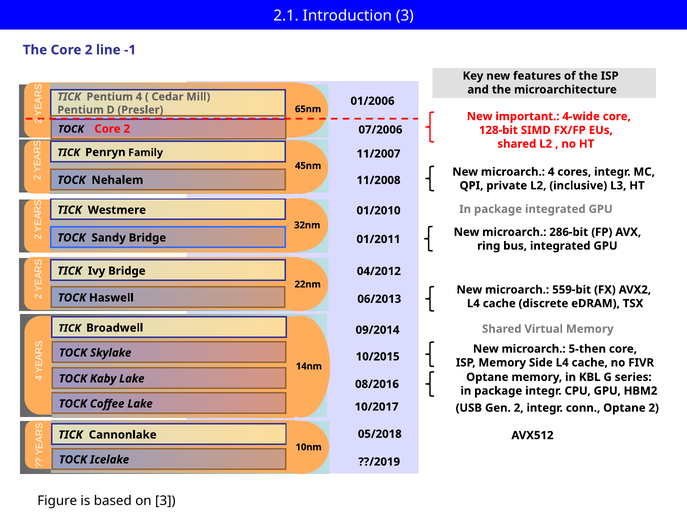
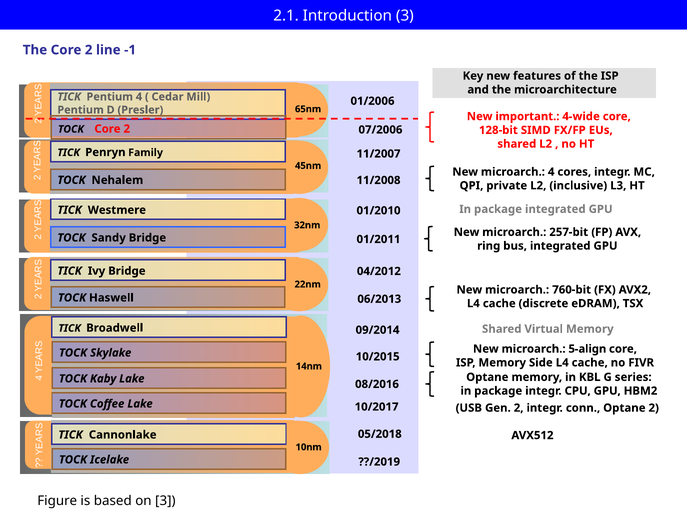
286-bit: 286-bit -> 257-bit
559-bit: 559-bit -> 760-bit
5-then: 5-then -> 5-align
